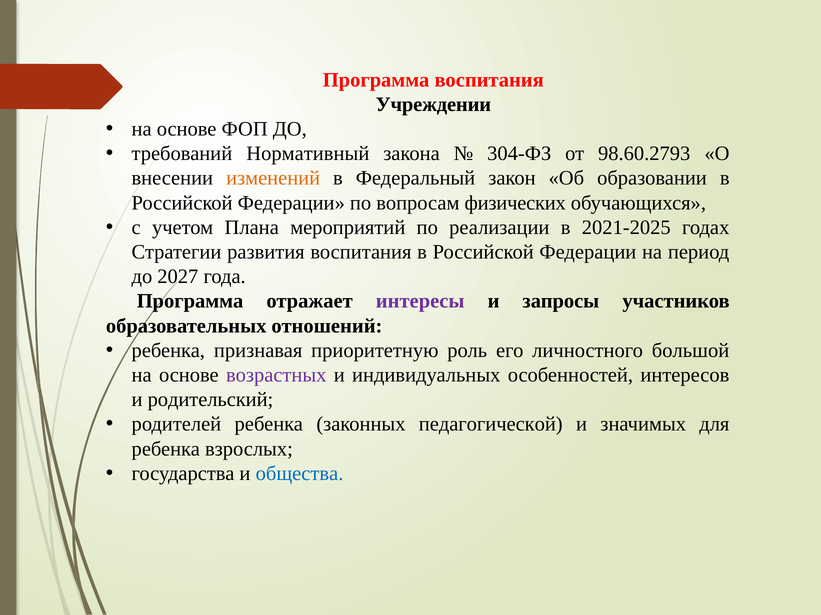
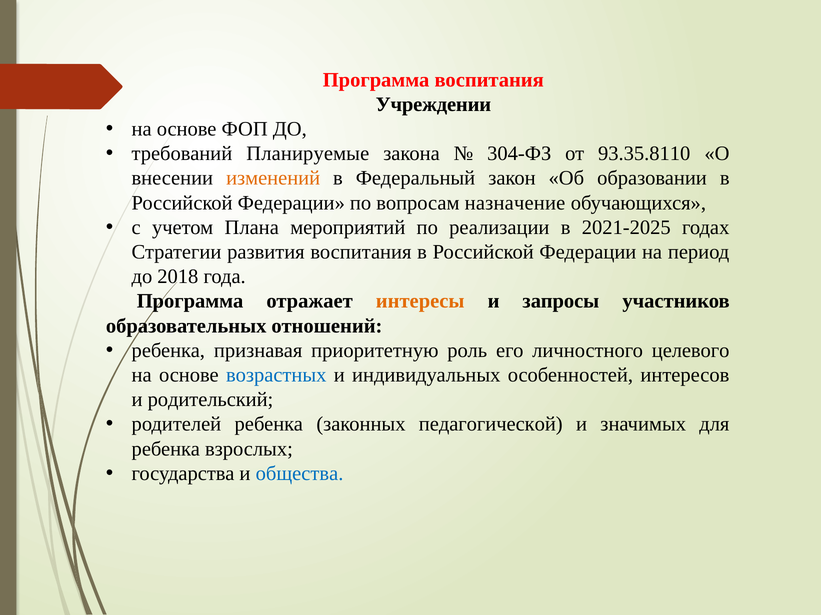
Нормативный: Нормативный -> Планируемые
98.60.2793: 98.60.2793 -> 93.35.8110
физических: физических -> назначение
2027: 2027 -> 2018
интересы colour: purple -> orange
большой: большой -> целевого
возрастных colour: purple -> blue
